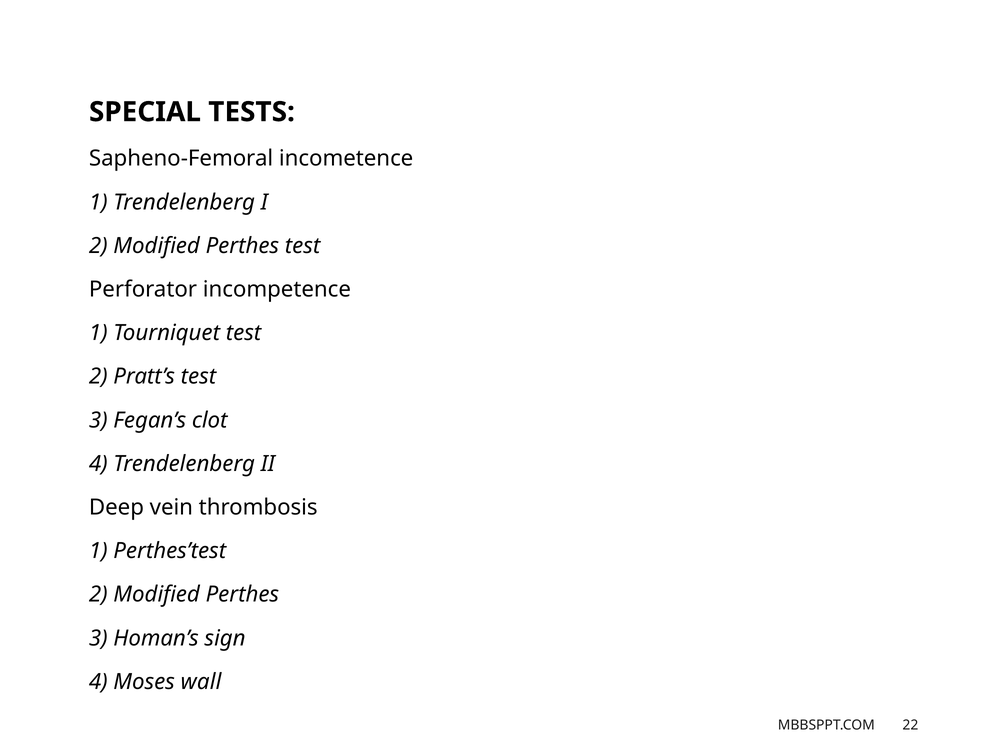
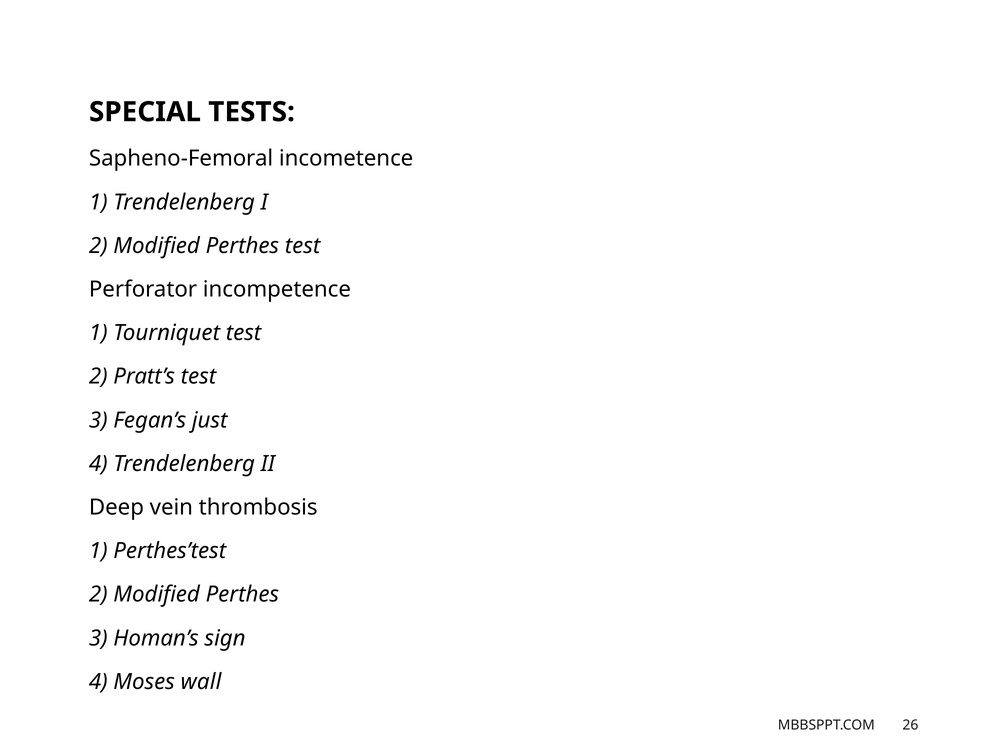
clot: clot -> just
22: 22 -> 26
